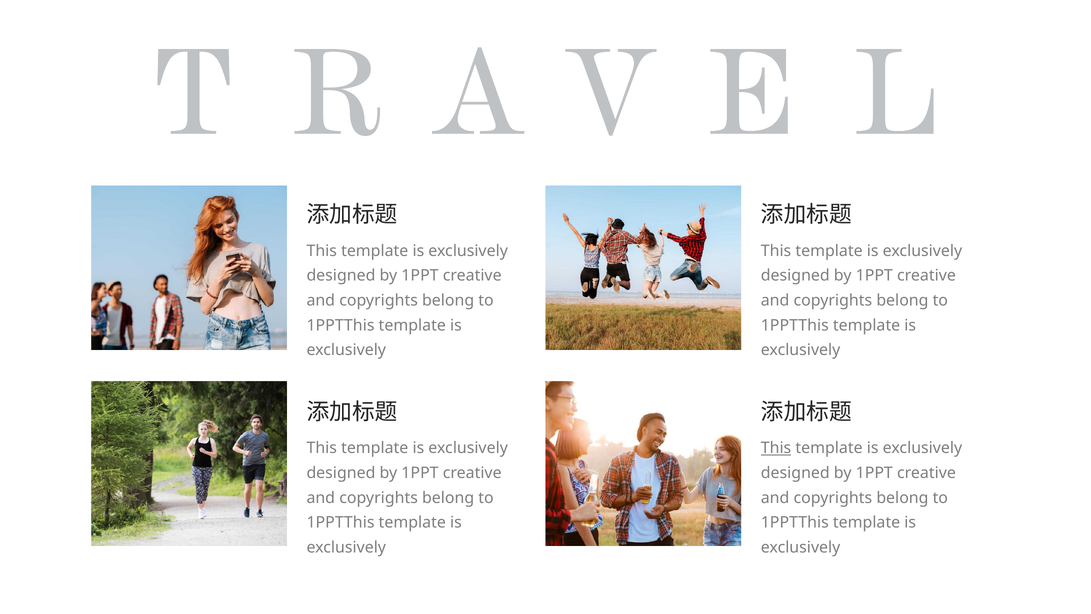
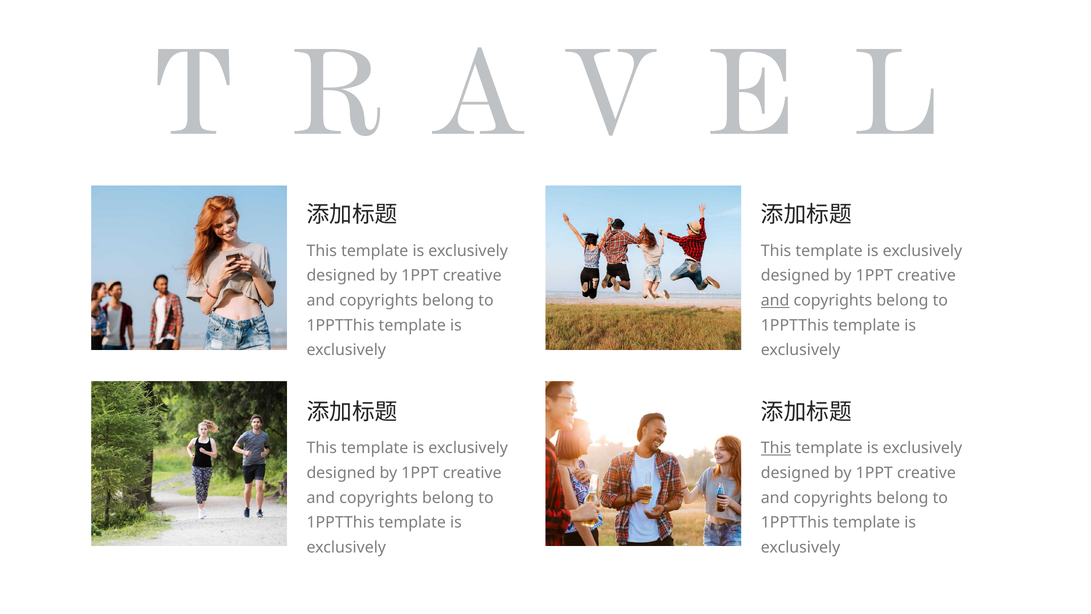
and at (775, 300) underline: none -> present
